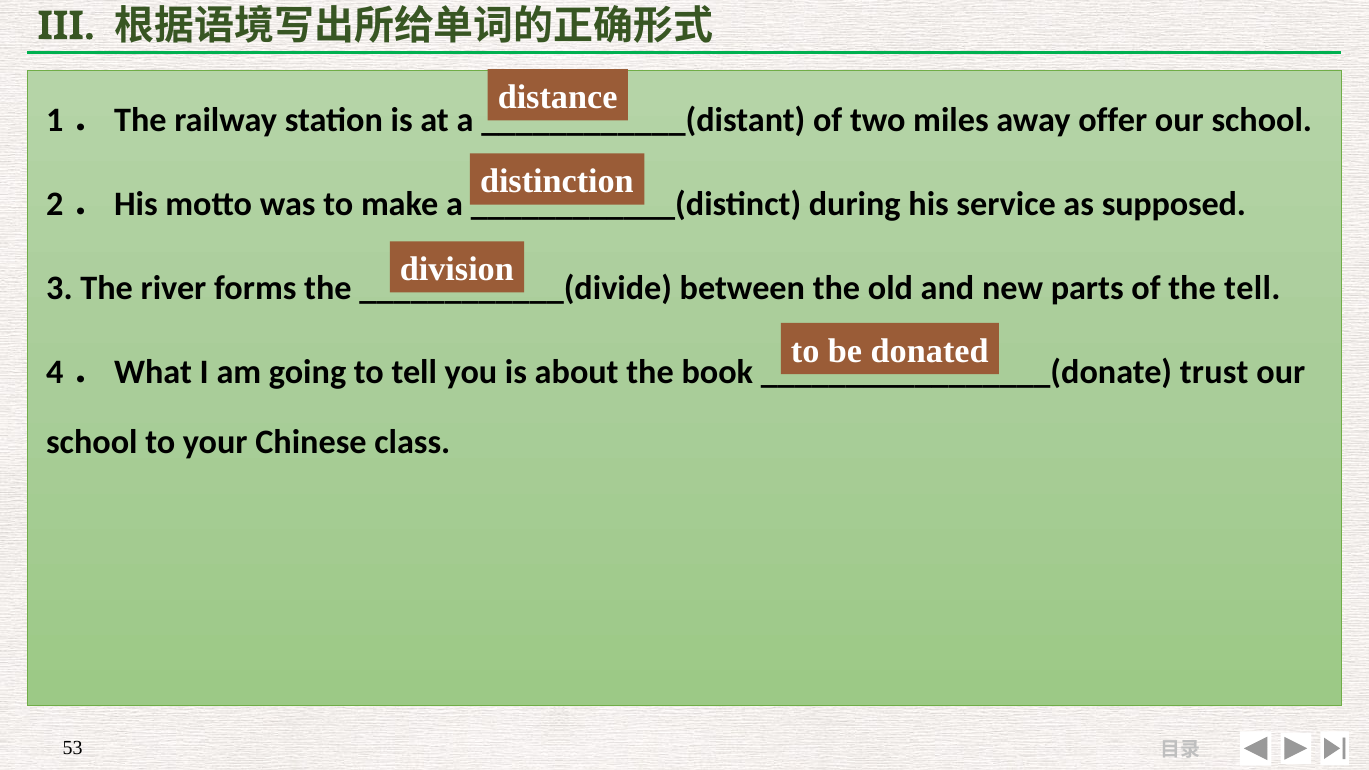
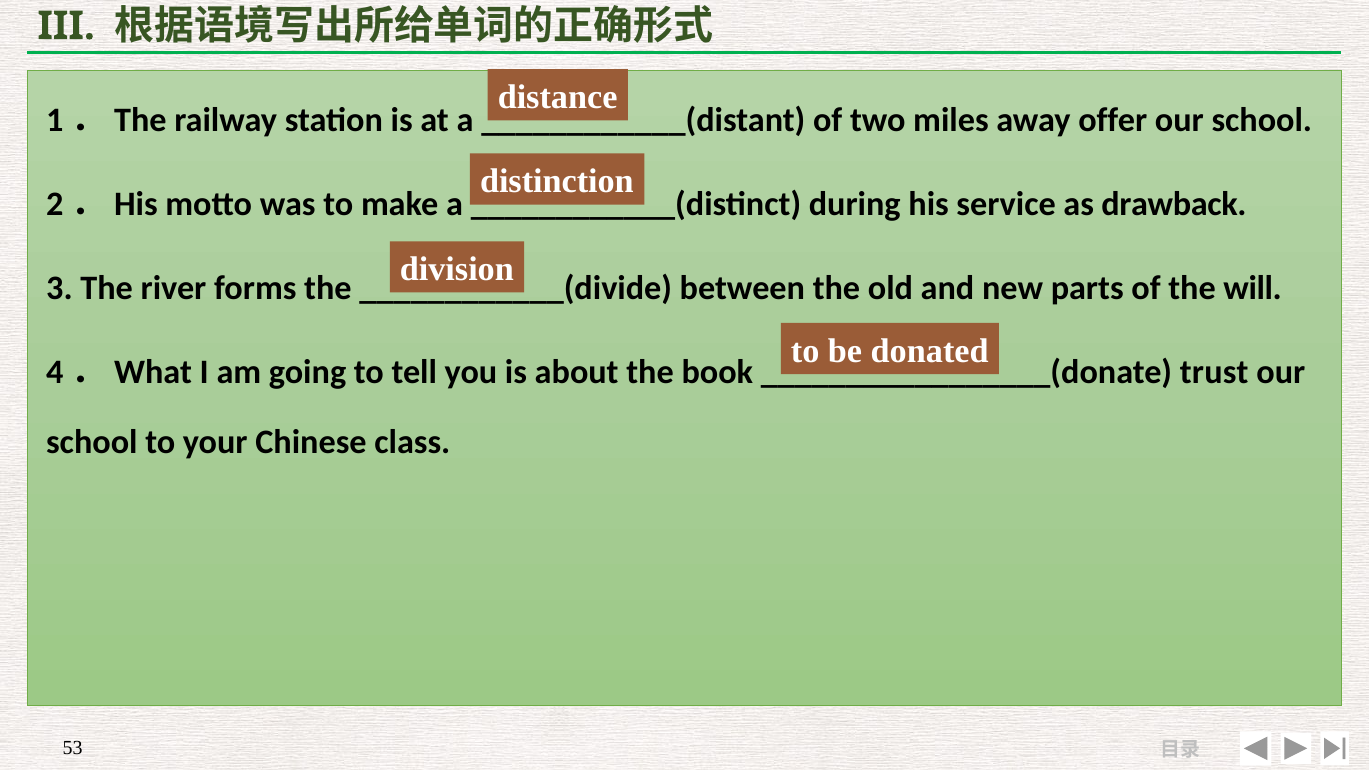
supposed: supposed -> drawback
the tell: tell -> will
